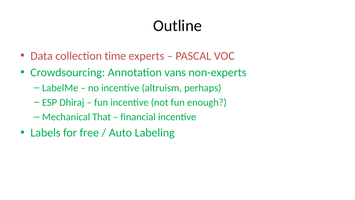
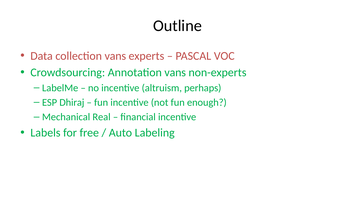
collection time: time -> vans
That: That -> Real
